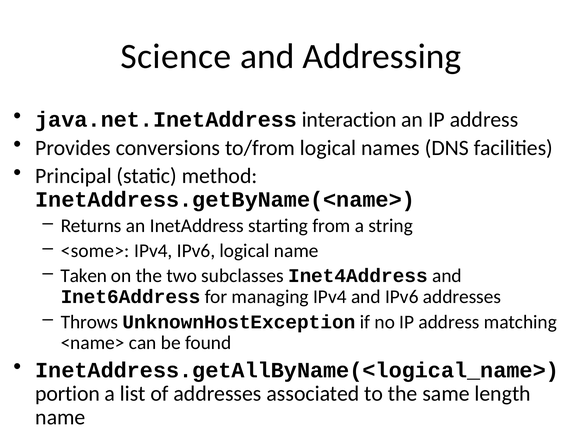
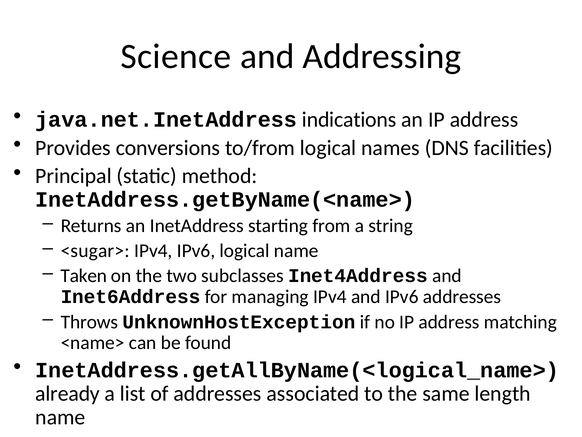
interaction: interaction -> indications
<some>: <some> -> <sugar>
portion: portion -> already
